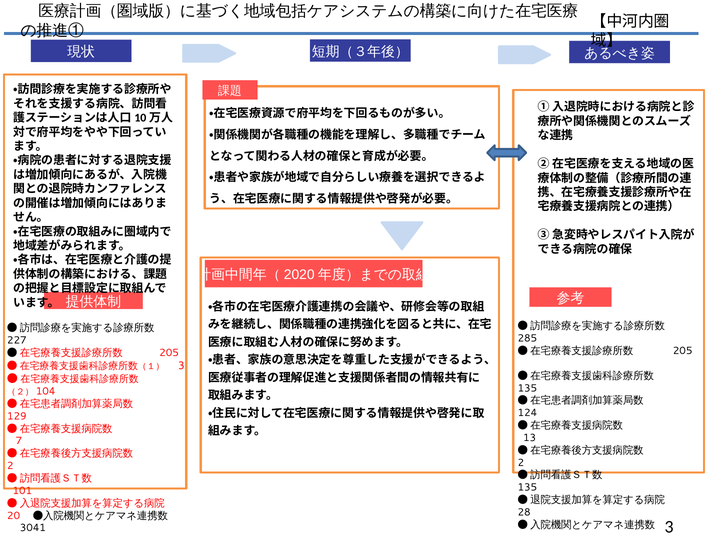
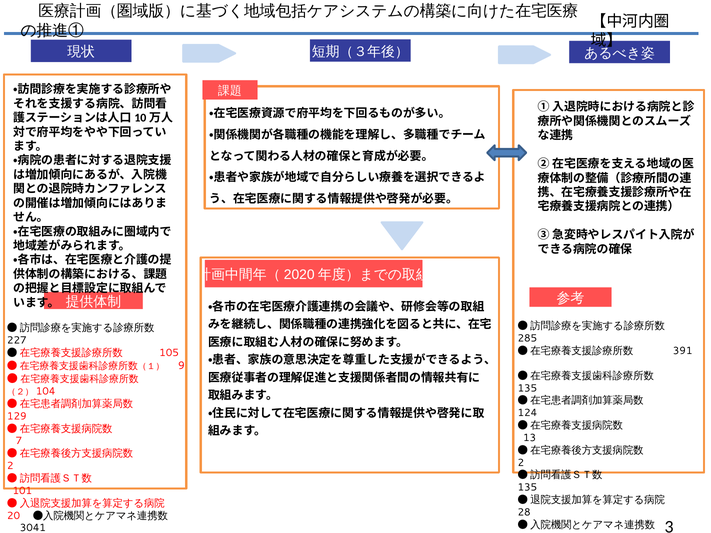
205 at (683, 351): 205 -> 391
205 at (169, 353): 205 -> 105
3 at (181, 366): 3 -> 9
